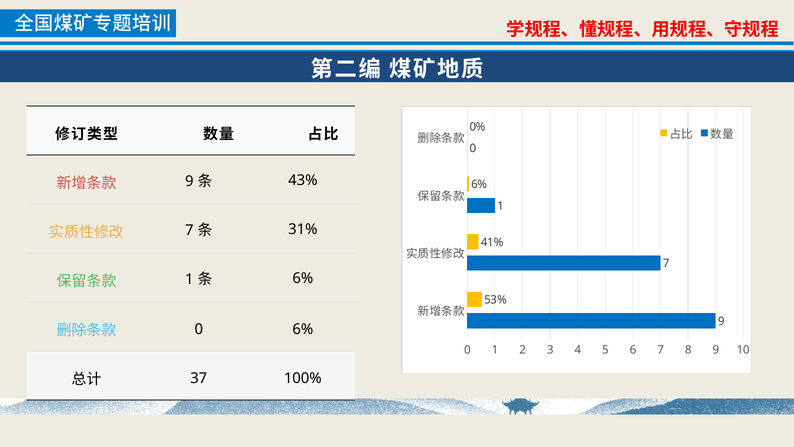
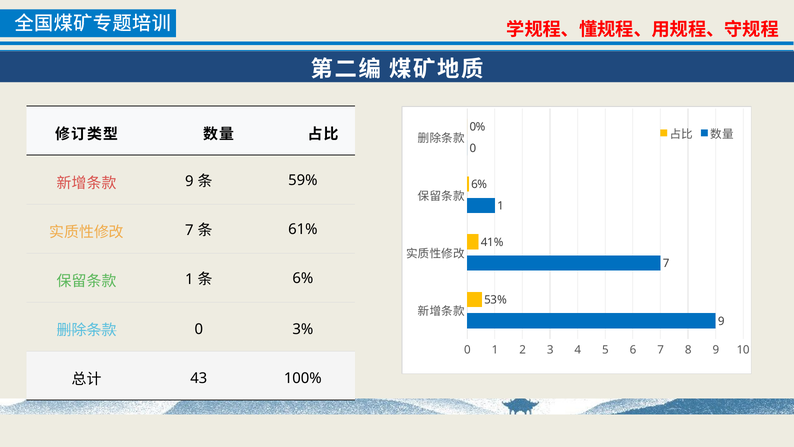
43%: 43% -> 59%
31%: 31% -> 61%
0 6%: 6% -> 3%
37: 37 -> 43
